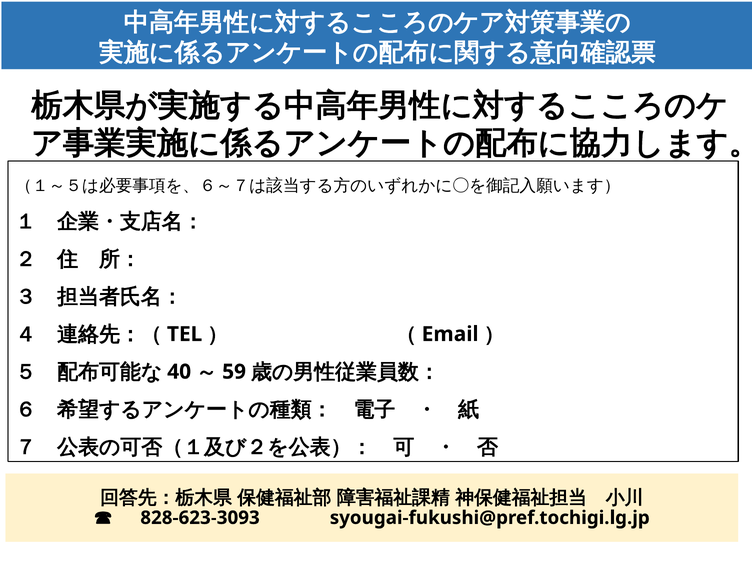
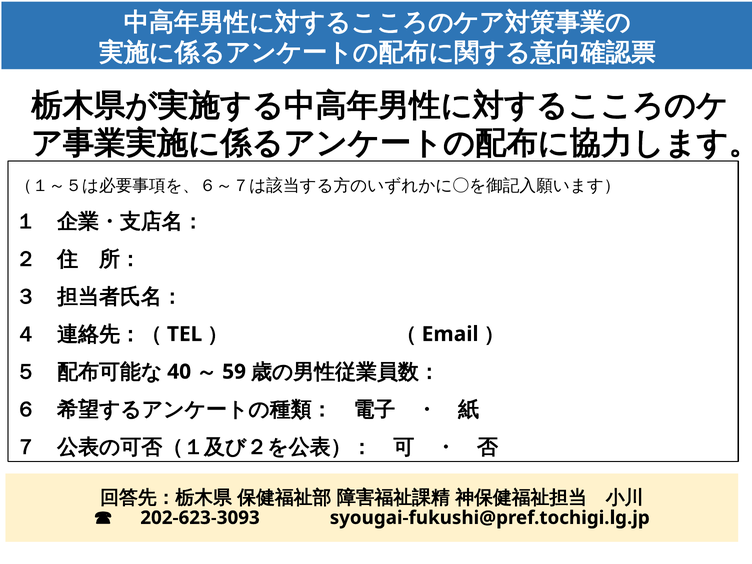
828-623-3093: 828-623-3093 -> 202-623-3093
